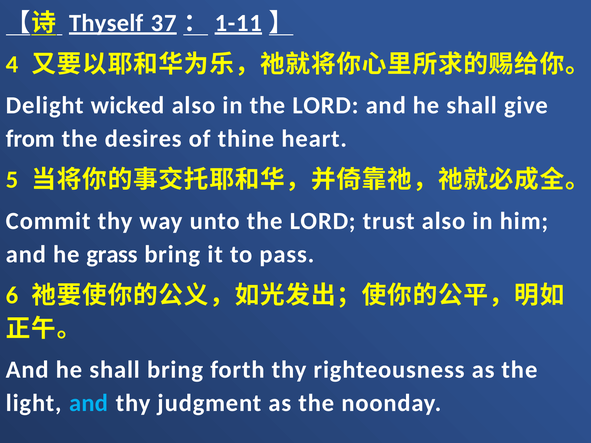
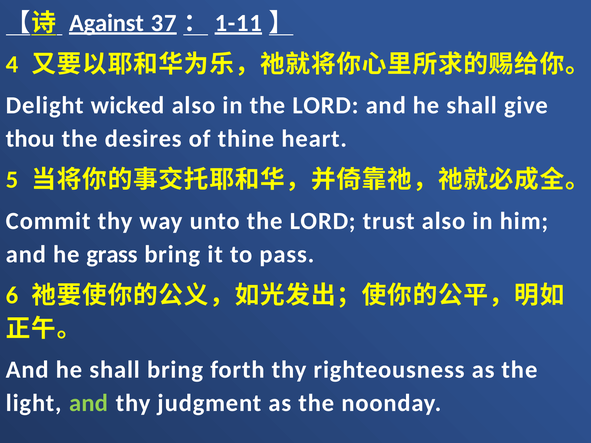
Thyself: Thyself -> Against
from: from -> thou
and at (89, 403) colour: light blue -> light green
